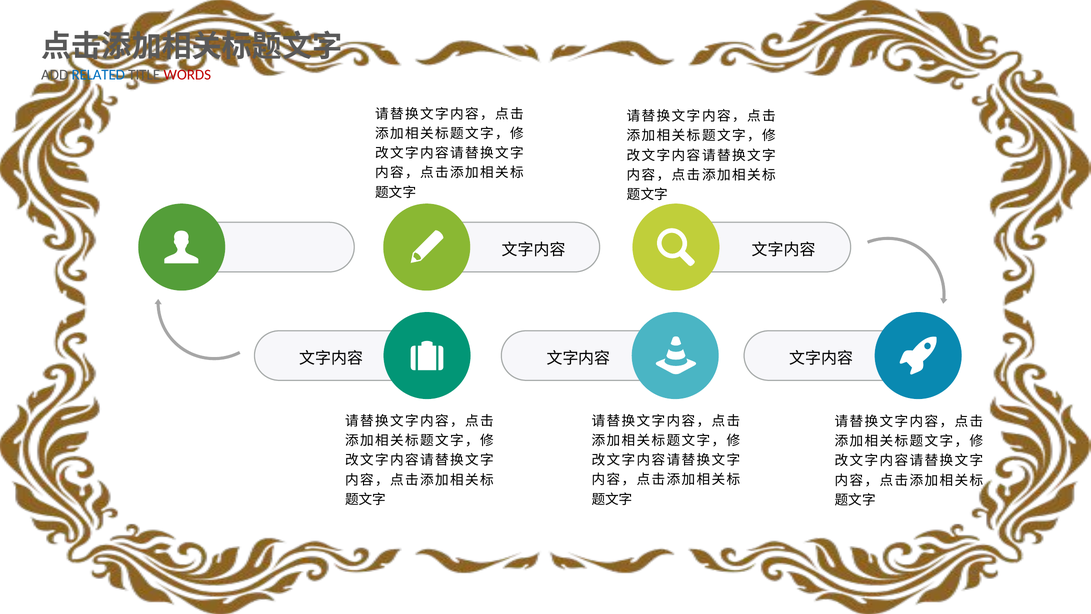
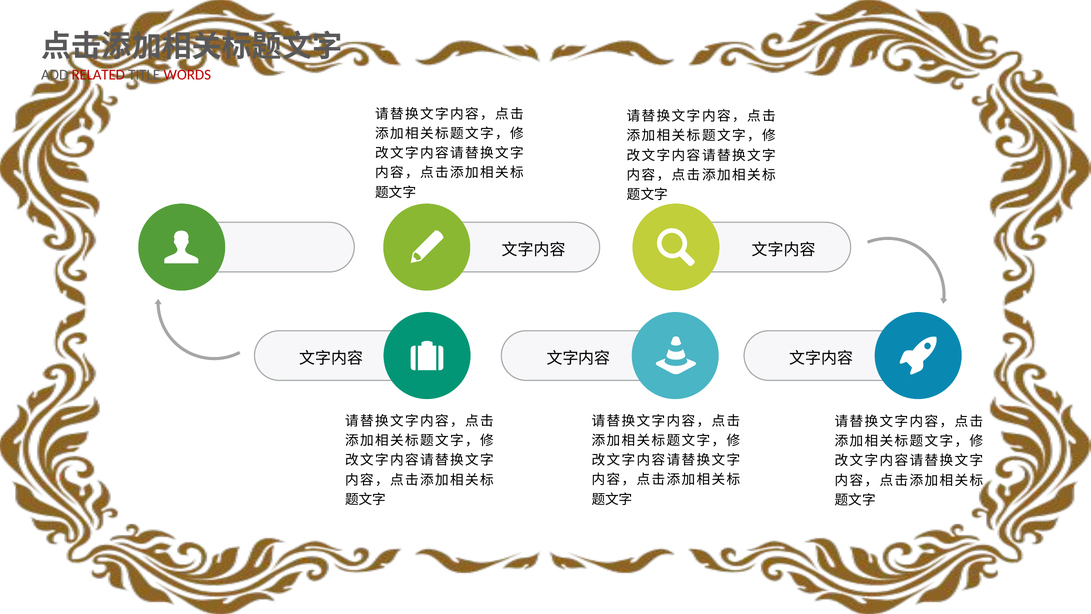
RELATED colour: blue -> red
